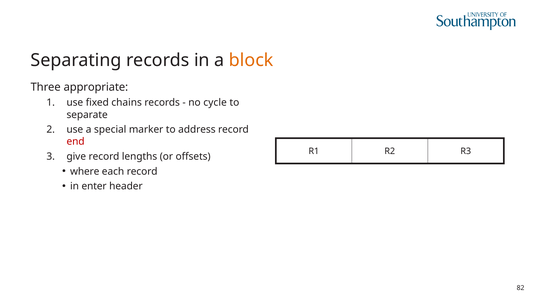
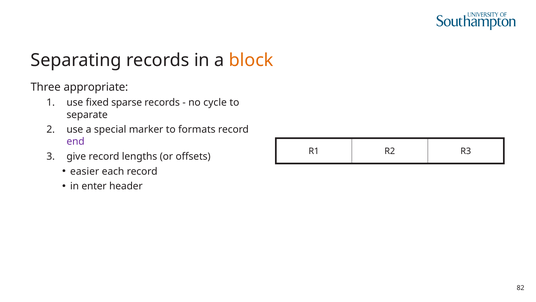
chains: chains -> sparse
address: address -> formats
end colour: red -> purple
where: where -> easier
